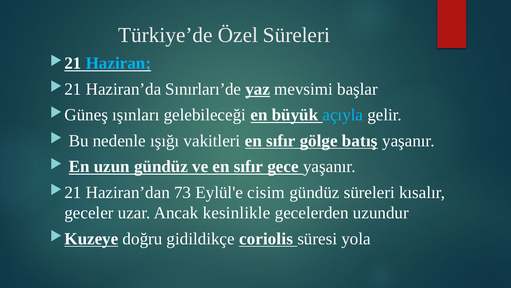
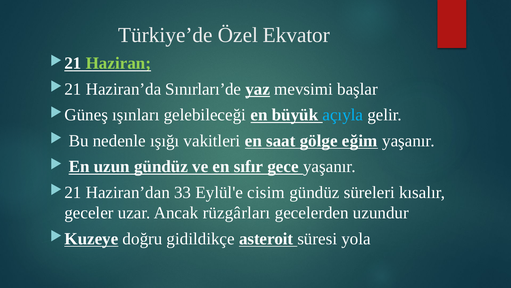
Özel Süreleri: Süreleri -> Ekvator
Haziran colour: light blue -> light green
vakitleri en sıfır: sıfır -> saat
batış: batış -> eğim
73: 73 -> 33
kesinlikle: kesinlikle -> rüzgârları
coriolis: coriolis -> asteroit
